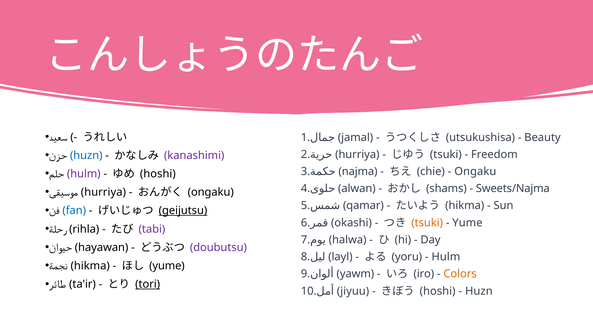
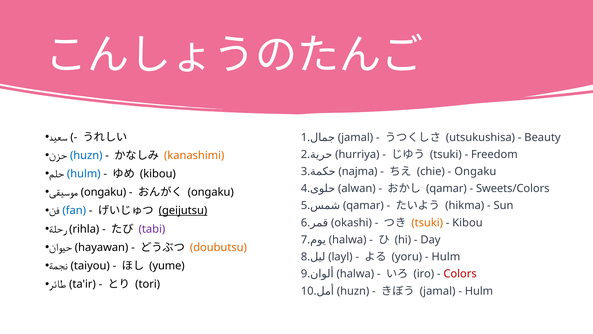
kanashimi colour: purple -> orange
hulm at (84, 174) colour: purple -> blue
hoshi at (158, 174): hoshi -> kibou
shams at (446, 188): shams -> qamar
Sweets/Najma: Sweets/Najma -> Sweets/Colors
hurriya at (103, 192): hurriya -> ongaku
Yume at (467, 222): Yume -> Kibou
doubutsu colour: purple -> orange
hikma at (90, 266): hikma -> taiyou
yawm at (355, 274): yawm -> halwa
Colors colour: orange -> red
tori underline: present -> none
jiyuu at (353, 291): jiyuu -> huzn
hoshi at (438, 291): hoshi -> jamal
Huzn at (479, 291): Huzn -> Hulm
